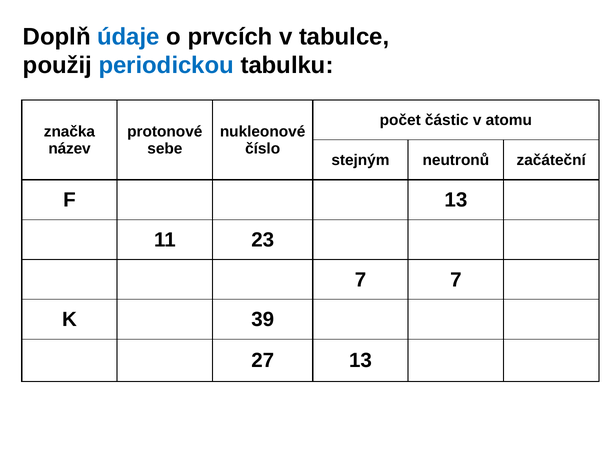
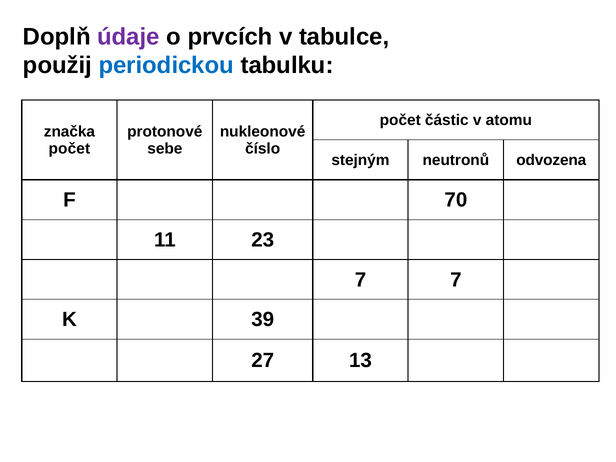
údaje colour: blue -> purple
název at (70, 149): název -> počet
začáteční: začáteční -> odvozena
F 13: 13 -> 70
